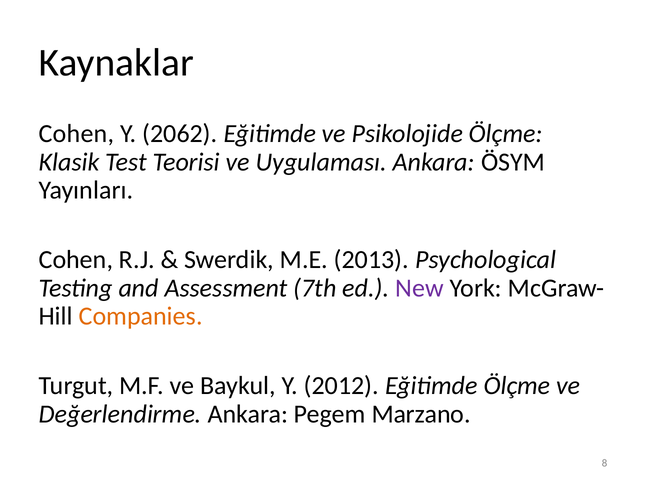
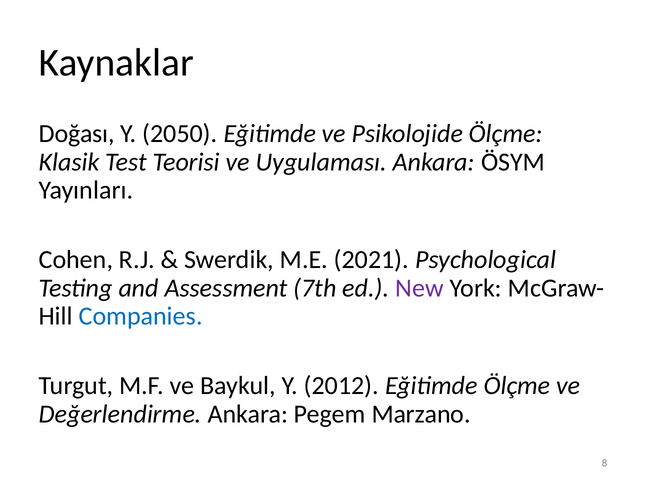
Cohen at (76, 134): Cohen -> Doğası
2062: 2062 -> 2050
2013: 2013 -> 2021
Companies colour: orange -> blue
